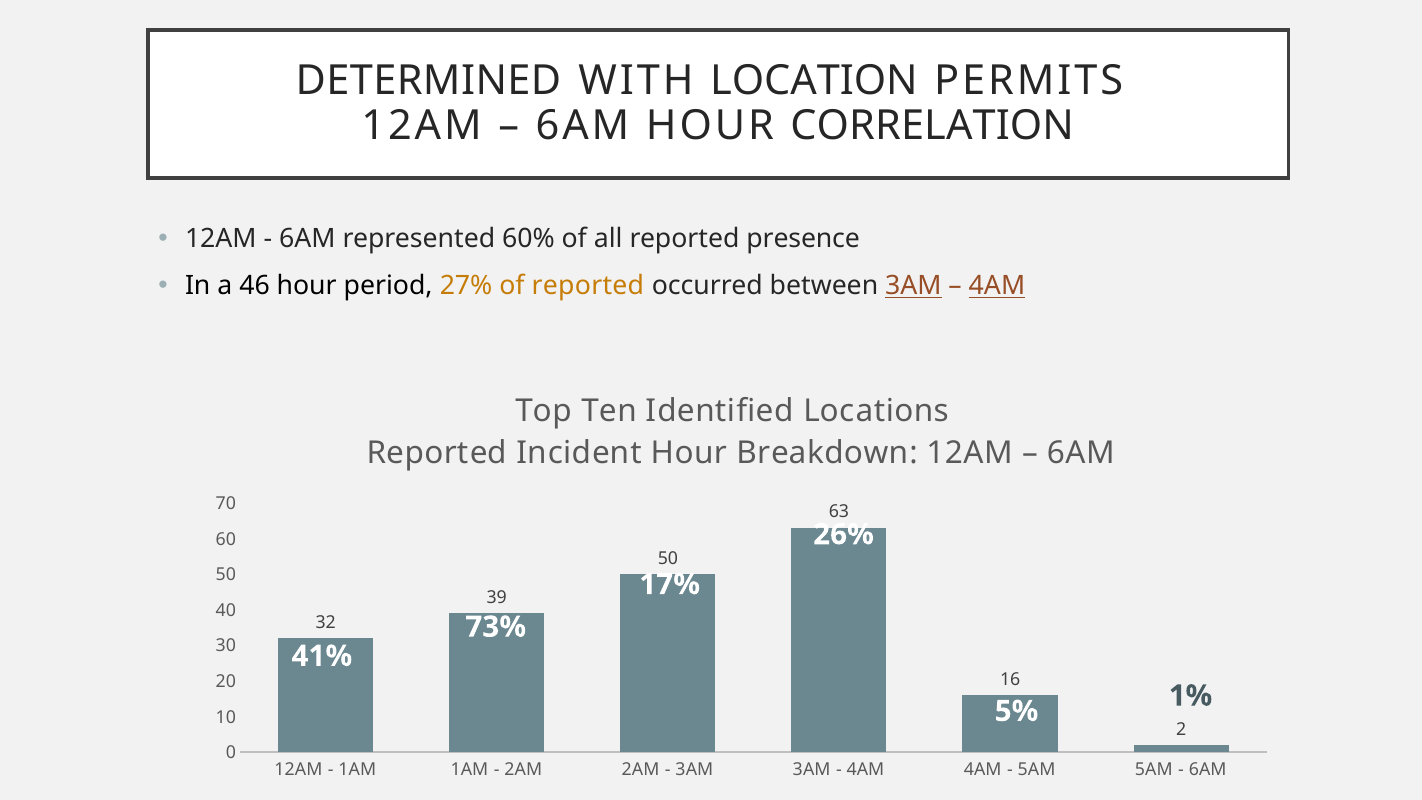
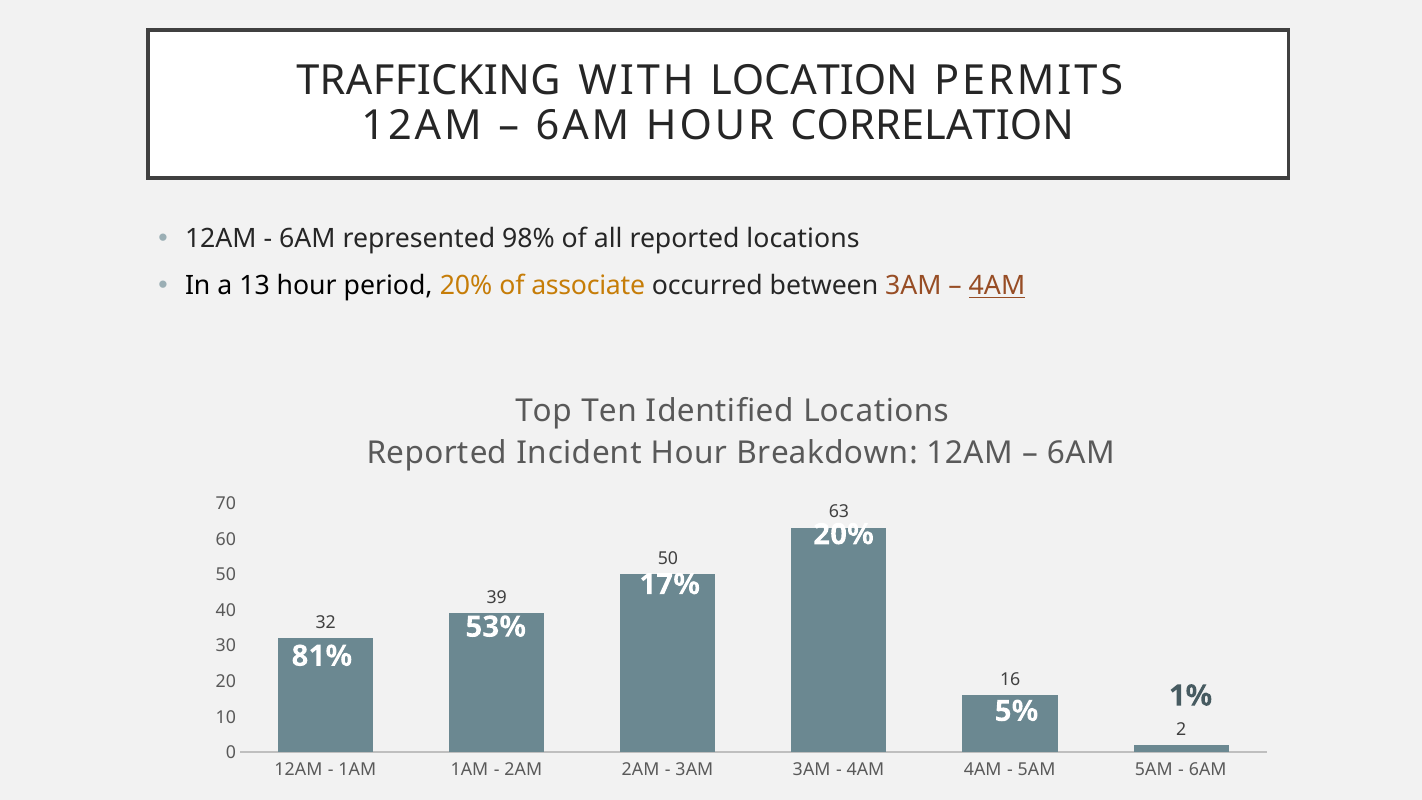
DETERMINED: DETERMINED -> TRAFFICKING
60%: 60% -> 98%
reported presence: presence -> locations
46: 46 -> 13
period 27%: 27% -> 20%
of reported: reported -> associate
3AM at (913, 286) underline: present -> none
26% at (844, 534): 26% -> 20%
73%: 73% -> 53%
41%: 41% -> 81%
